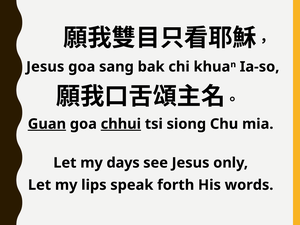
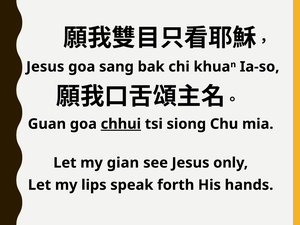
Guan underline: present -> none
days: days -> gian
words: words -> hands
